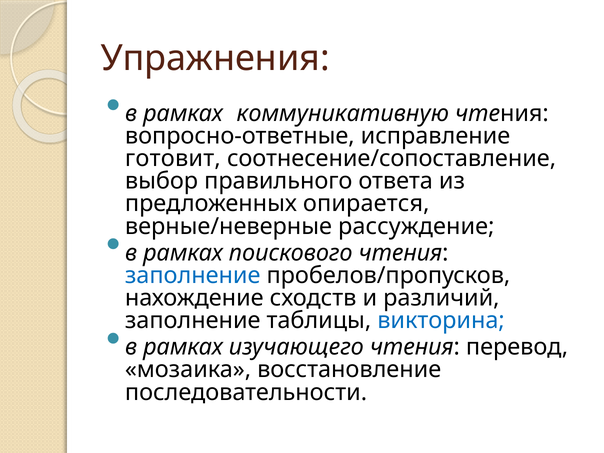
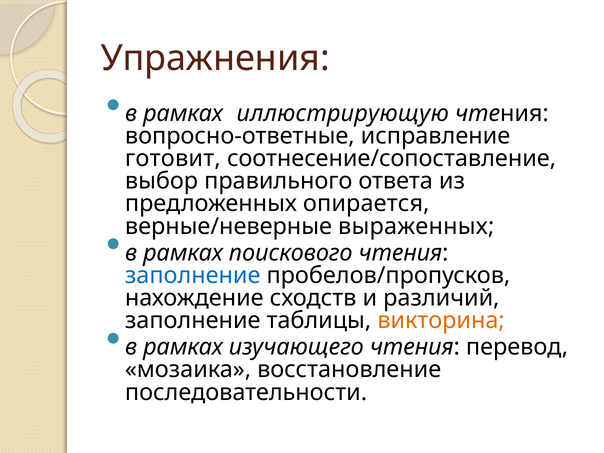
коммуникативную: коммуникативную -> иллюстрирующую
рассуждение: рассуждение -> выраженных
викторина colour: blue -> orange
